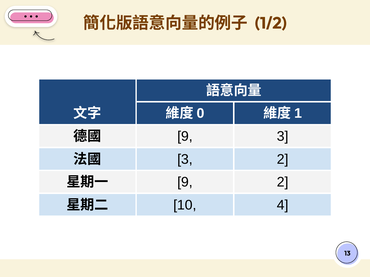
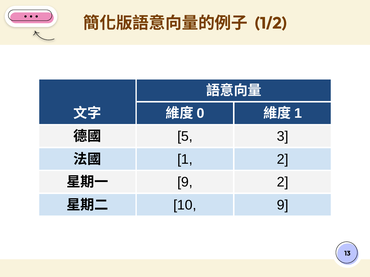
9 at (185, 137): 9 -> 5
3 at (185, 159): 3 -> 1
10 4: 4 -> 9
